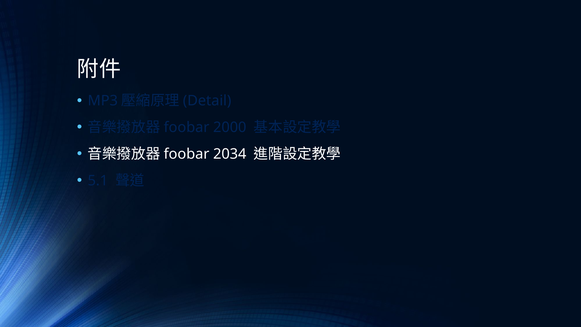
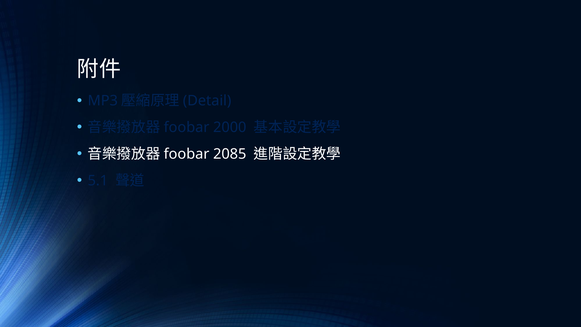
2034: 2034 -> 2085
